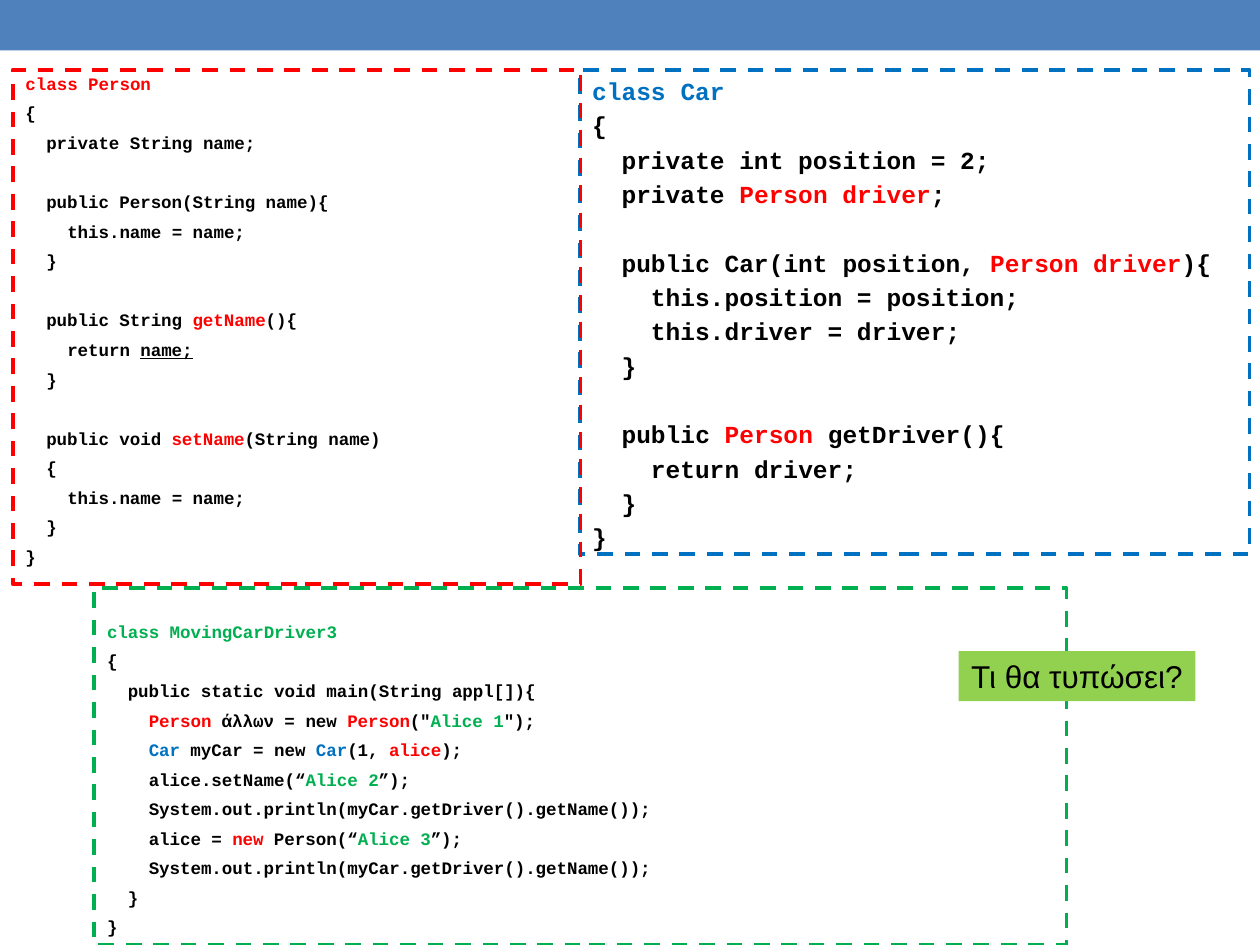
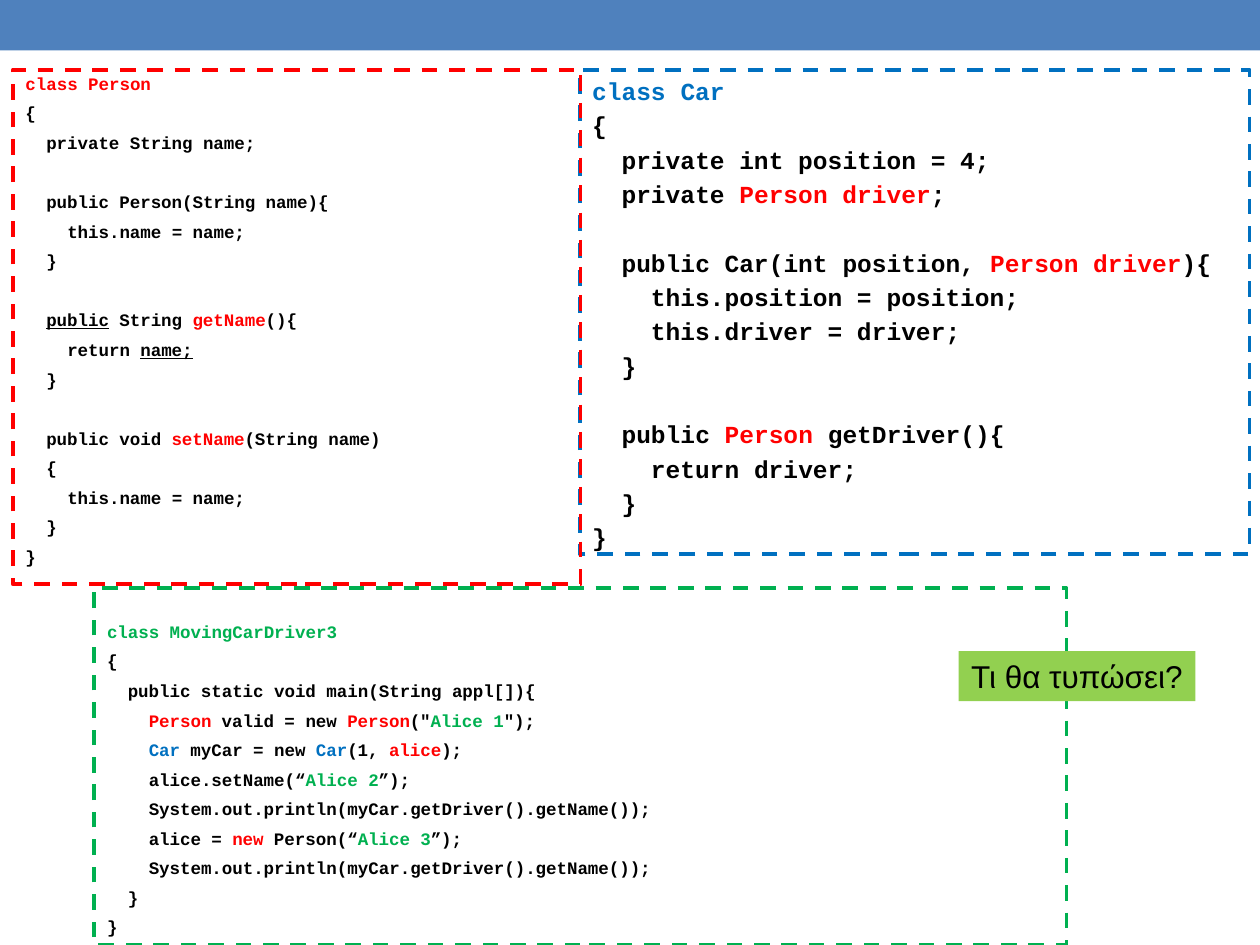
2 at (975, 161): 2 -> 4
public at (78, 321) underline: none -> present
άλλων: άλλων -> valid
